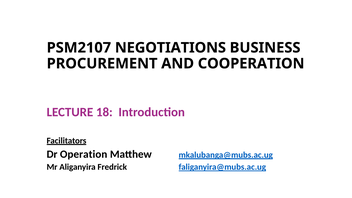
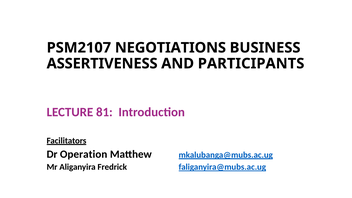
PROCUREMENT: PROCUREMENT -> ASSERTIVENESS
COOPERATION: COOPERATION -> PARTICIPANTS
18: 18 -> 81
